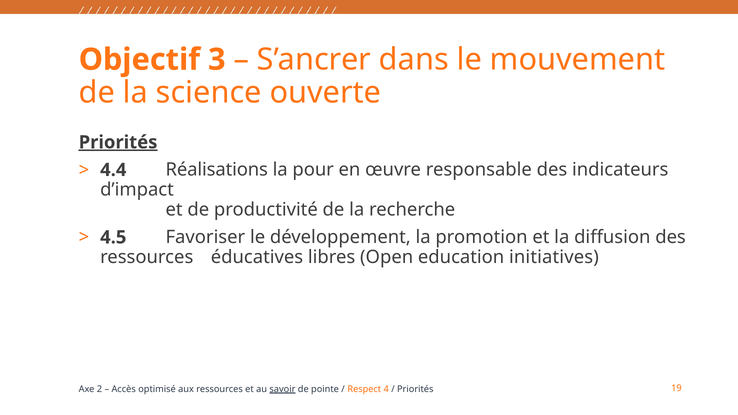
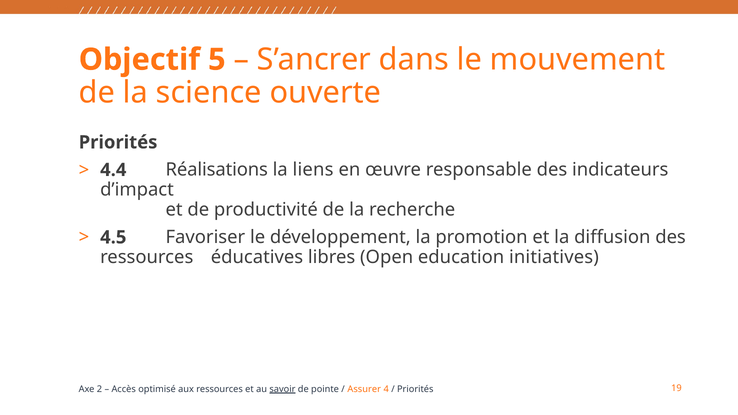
3: 3 -> 5
Priorités at (118, 142) underline: present -> none
pour: pour -> liens
Respect: Respect -> Assurer
